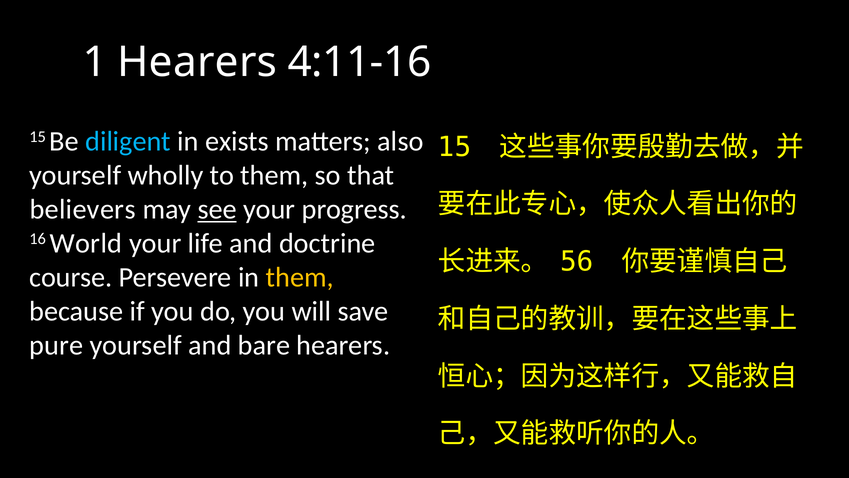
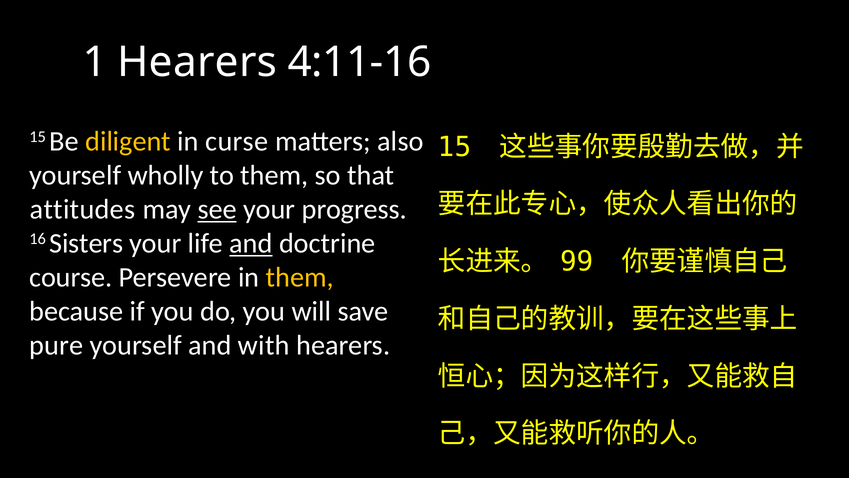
diligent colour: light blue -> yellow
exists: exists -> curse
believers: believers -> attitudes
World: World -> Sisters
and at (251, 243) underline: none -> present
56: 56 -> 99
bare: bare -> with
